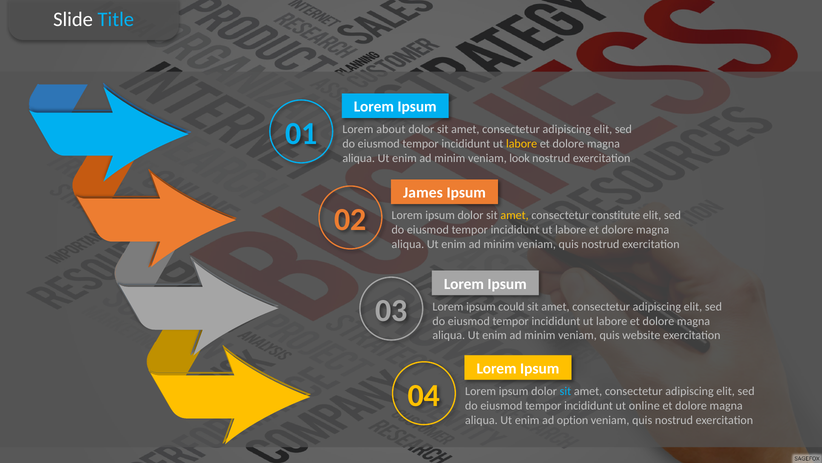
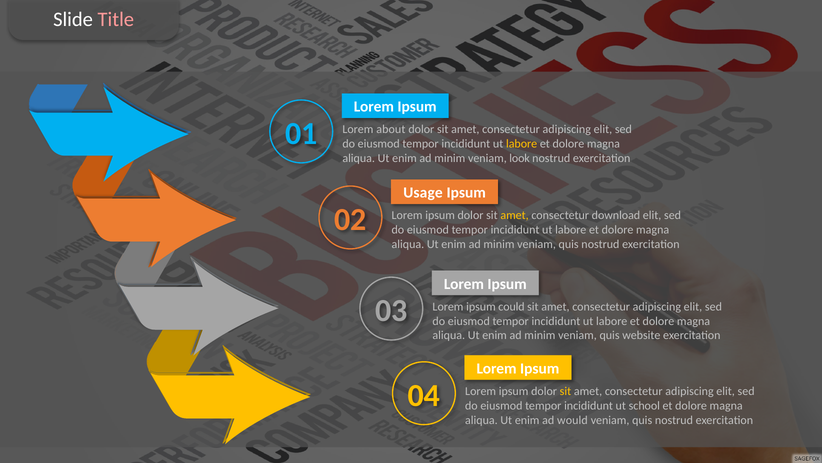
Title colour: light blue -> pink
James: James -> Usage
constitute: constitute -> download
sit at (565, 391) colour: light blue -> yellow
online: online -> school
option: option -> would
